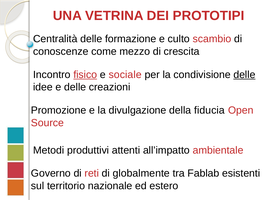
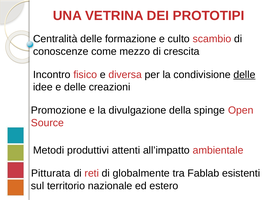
fisico underline: present -> none
sociale: sociale -> diversa
fiducia: fiducia -> spinge
Governo: Governo -> Pitturata
